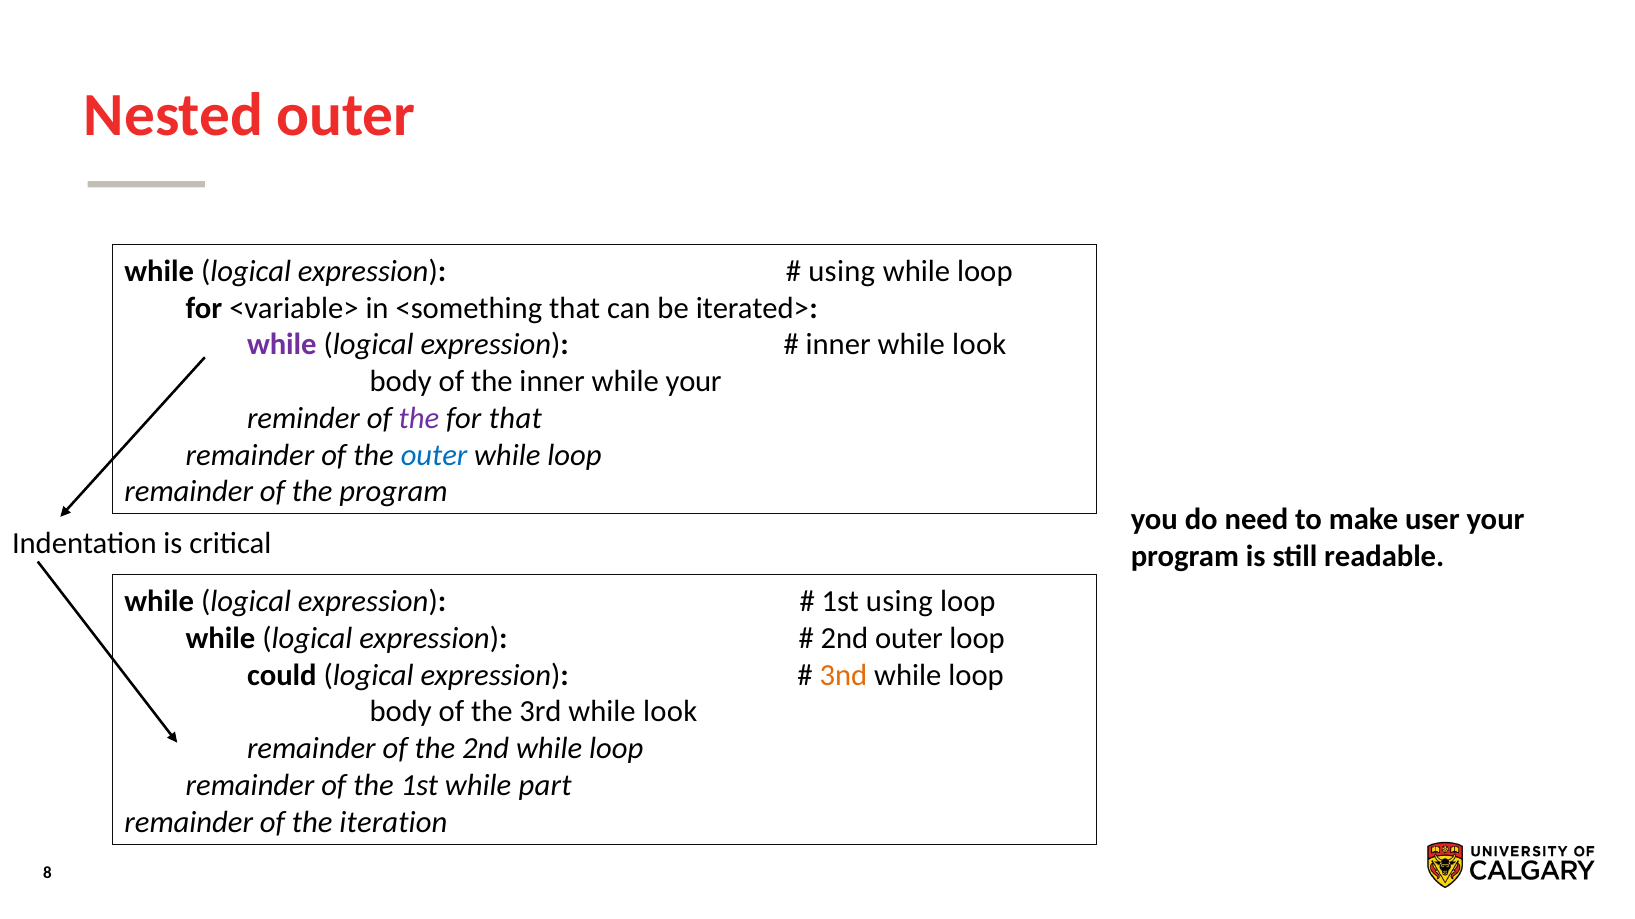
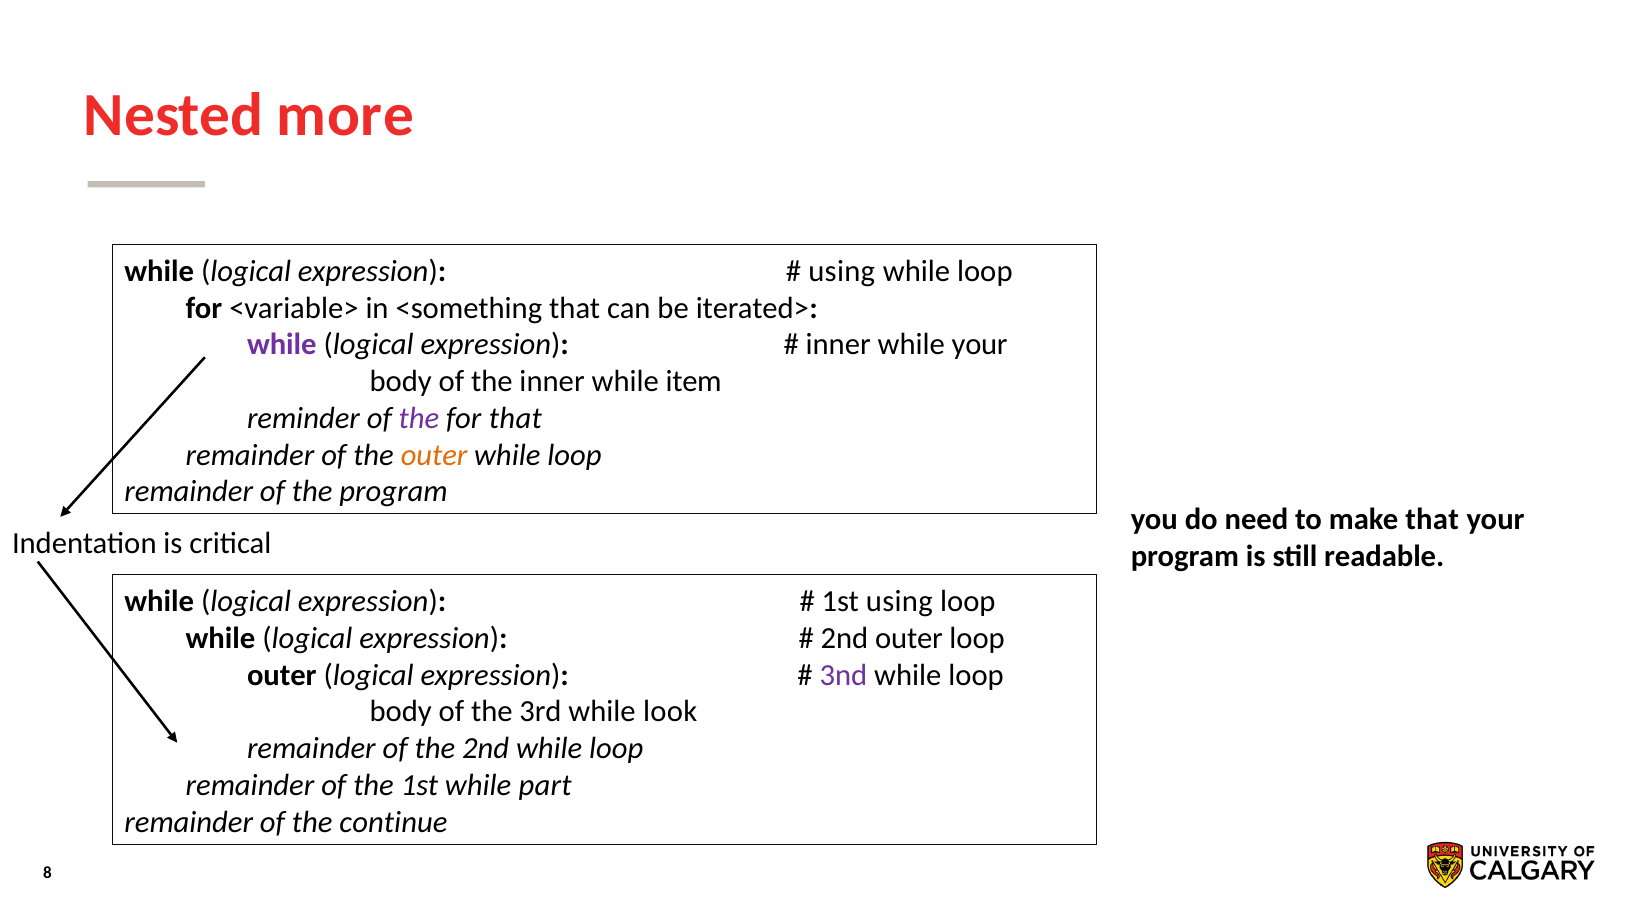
Nested outer: outer -> more
inner while look: look -> your
while your: your -> item
outer at (434, 455) colour: blue -> orange
make user: user -> that
could at (282, 675): could -> outer
3nd colour: orange -> purple
iteration: iteration -> continue
